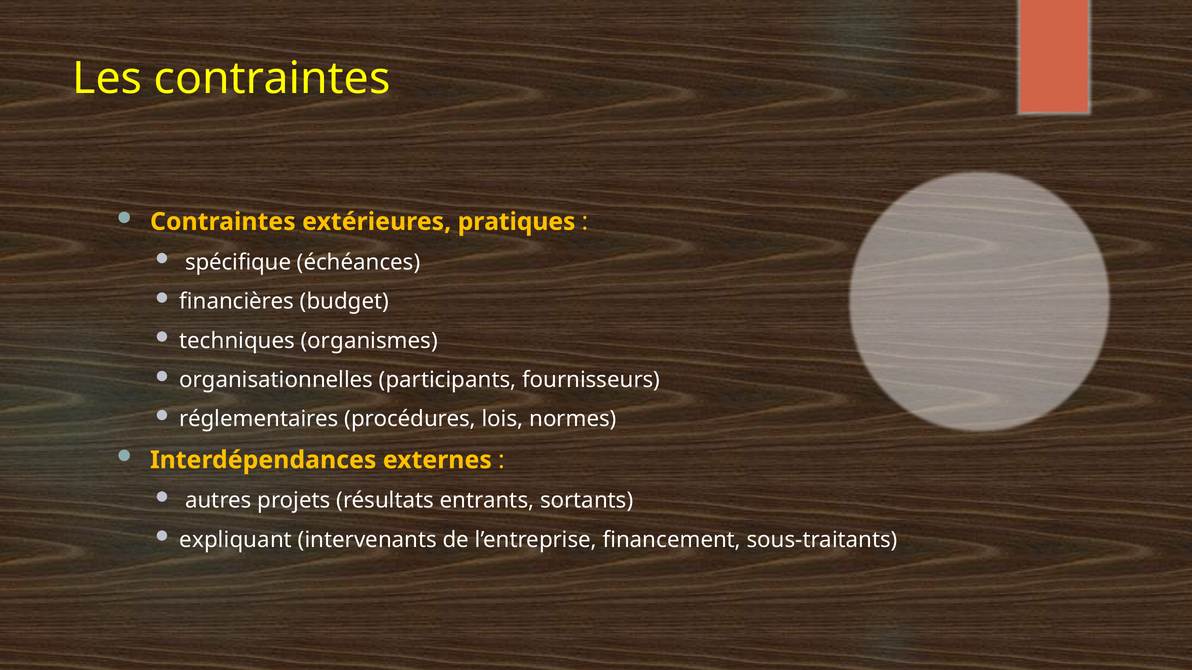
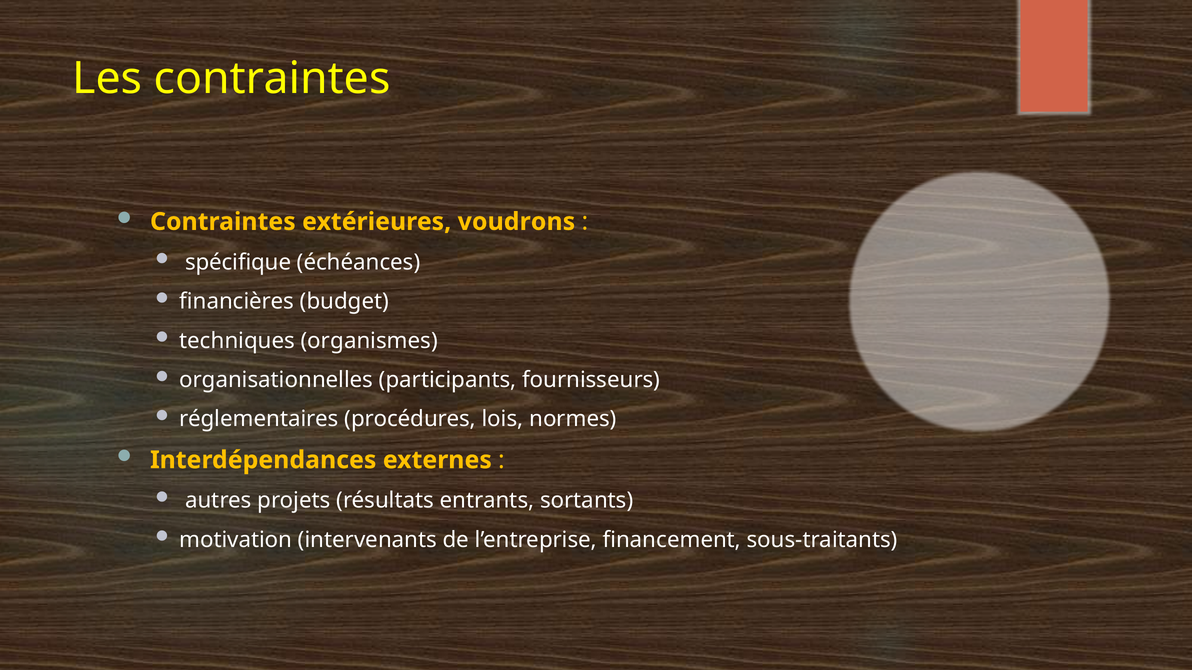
pratiques: pratiques -> voudrons
expliquant: expliquant -> motivation
